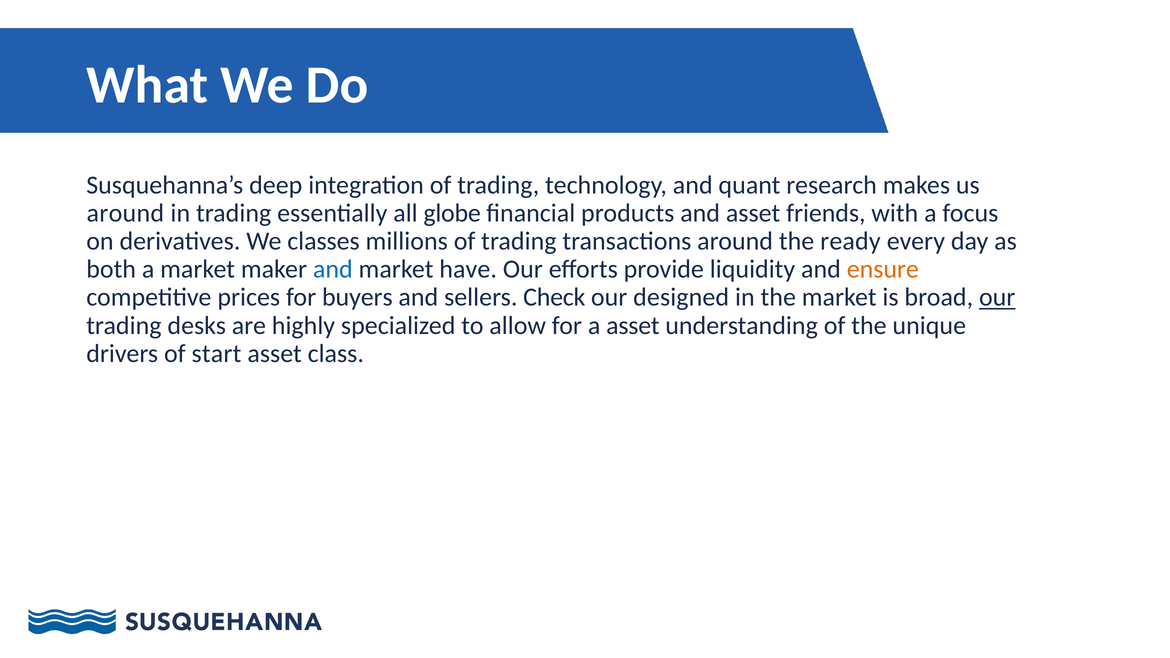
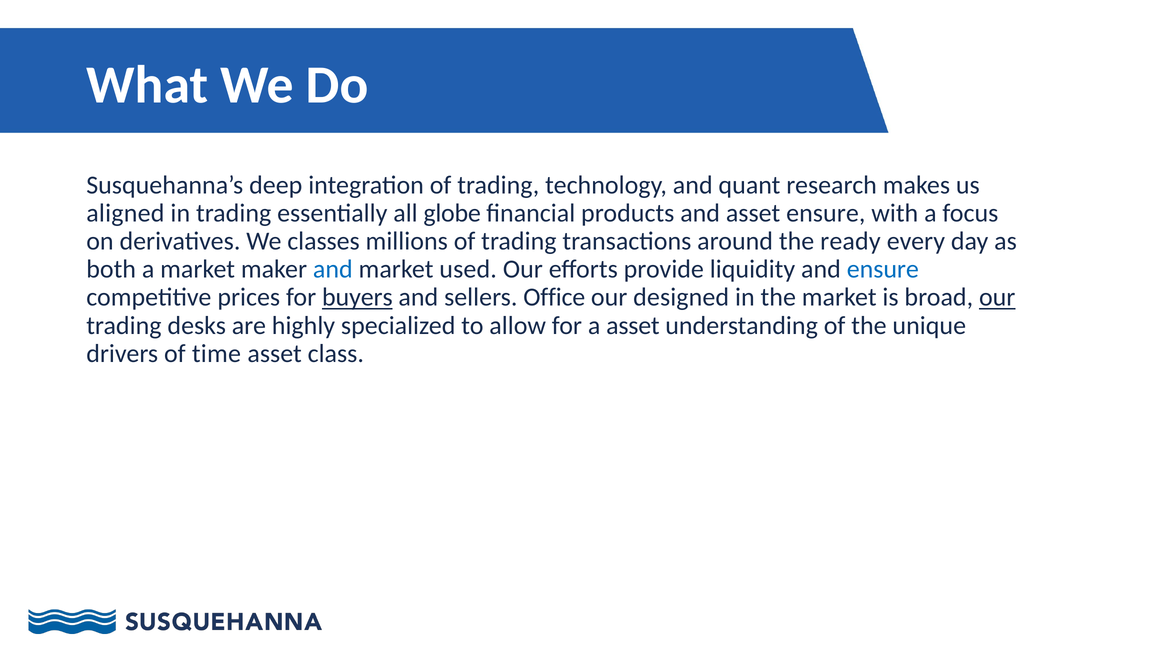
around at (125, 213): around -> aligned
asset friends: friends -> ensure
have: have -> used
ensure at (883, 269) colour: orange -> blue
buyers underline: none -> present
Check: Check -> Office
start: start -> time
